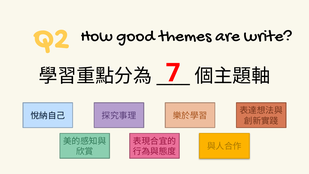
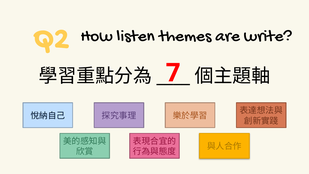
good: good -> listen
